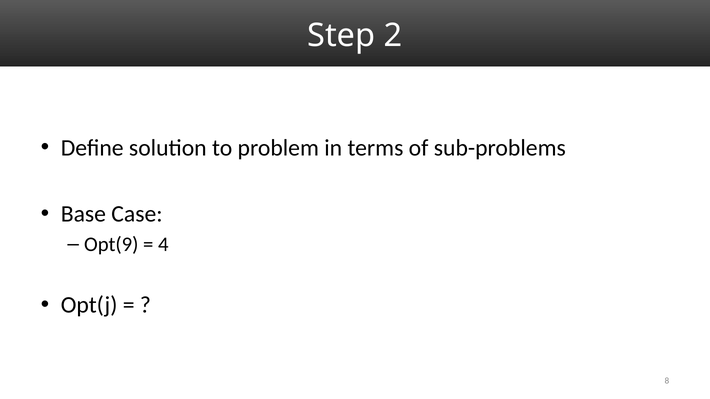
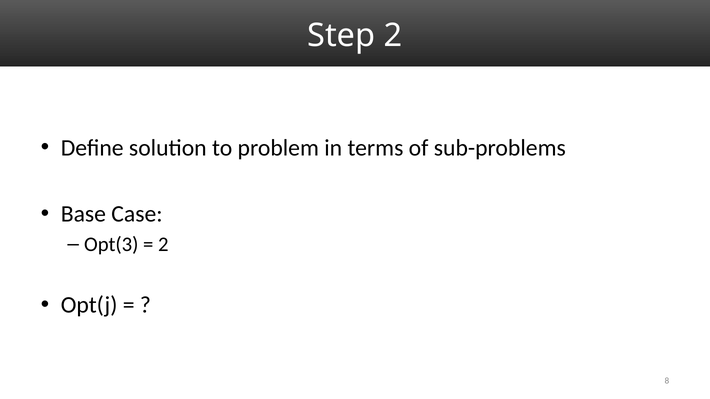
Opt(9: Opt(9 -> Opt(3
4 at (163, 245): 4 -> 2
